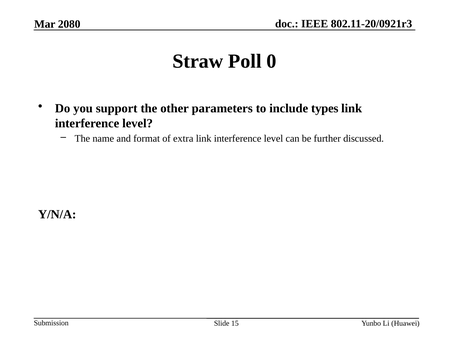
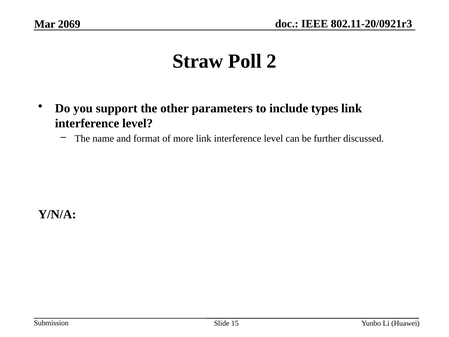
2080: 2080 -> 2069
0: 0 -> 2
extra: extra -> more
